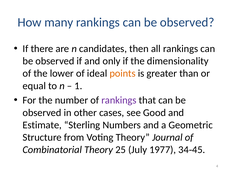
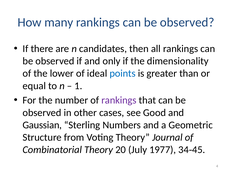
points colour: orange -> blue
Estimate: Estimate -> Gaussian
25: 25 -> 20
